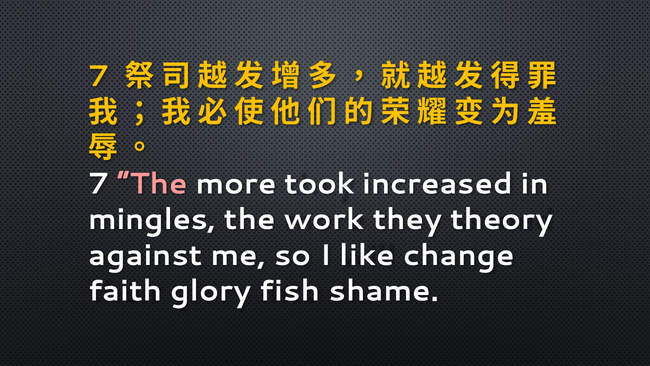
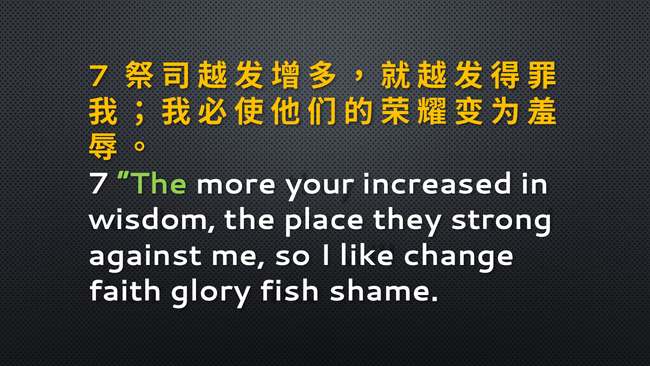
The at (153, 184) colour: pink -> light green
took: took -> your
mingles: mingles -> wisdom
work: work -> place
theory: theory -> strong
